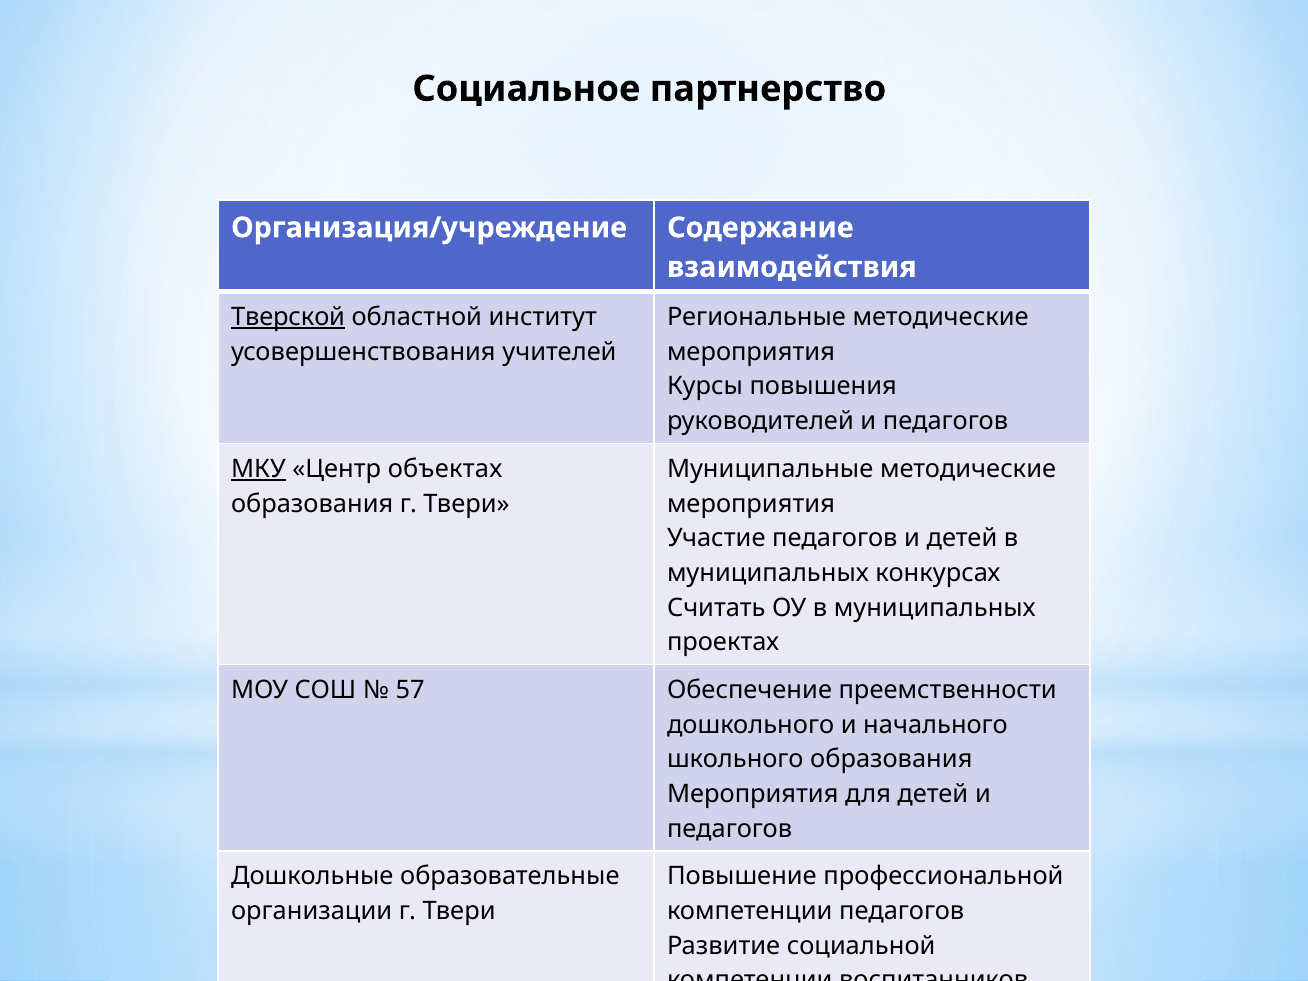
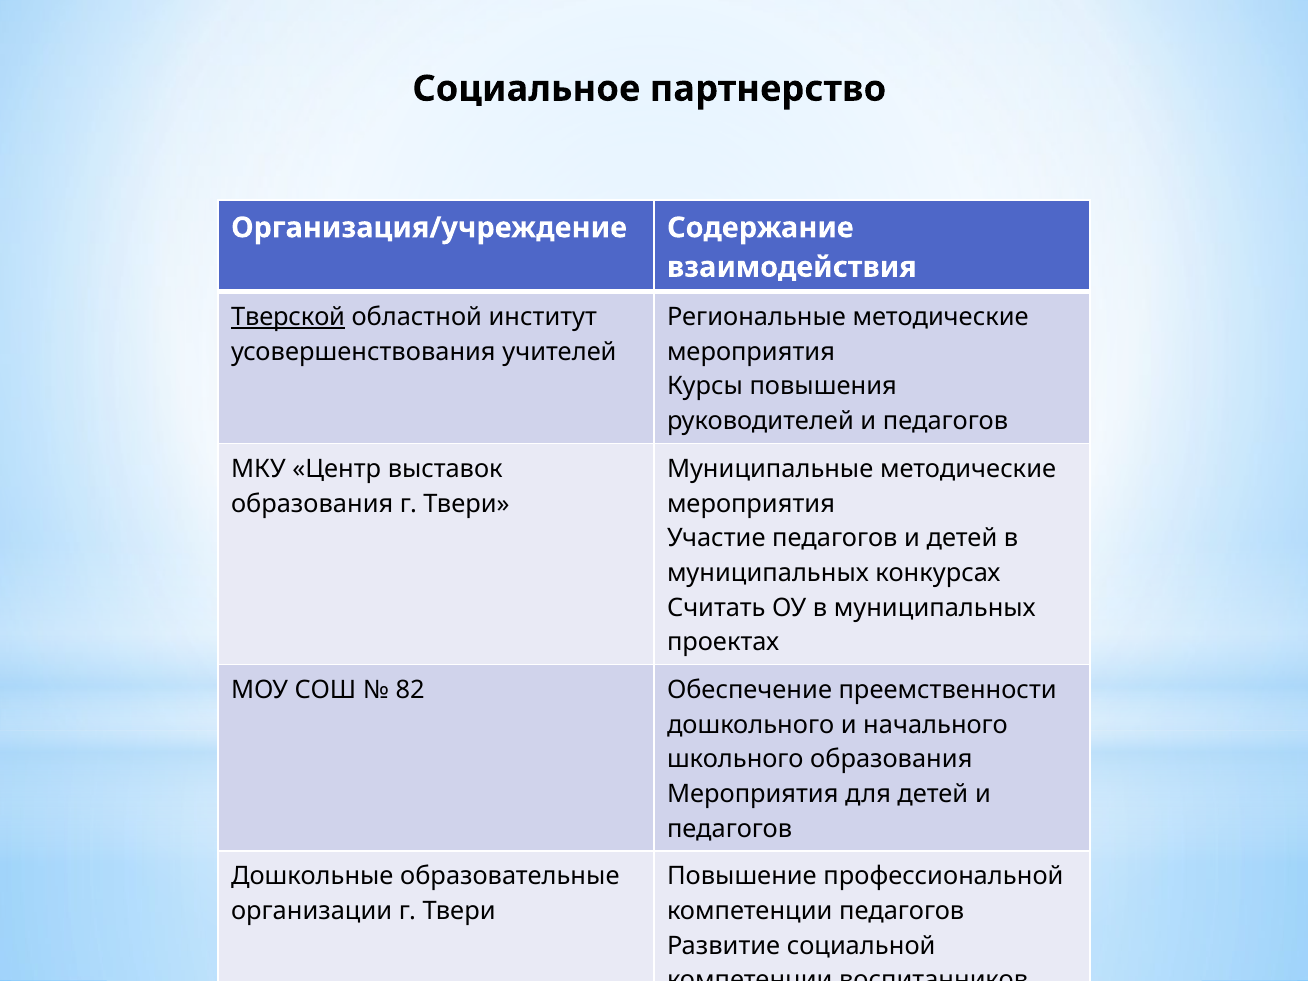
МКУ underline: present -> none
объектах: объектах -> выставок
57: 57 -> 82
